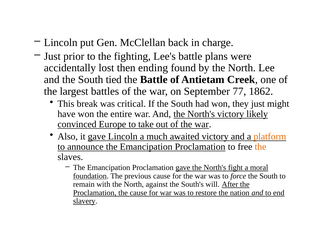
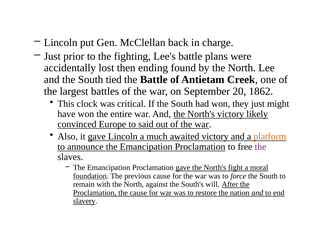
77: 77 -> 20
break: break -> clock
take: take -> said
the at (261, 147) colour: orange -> purple
